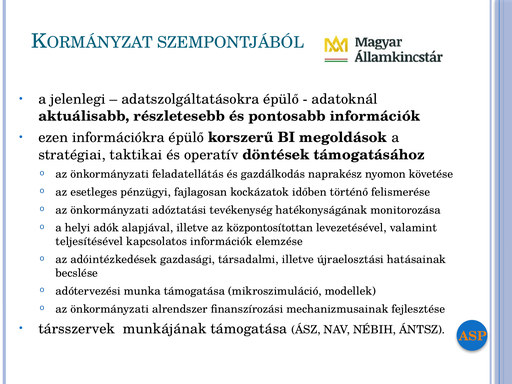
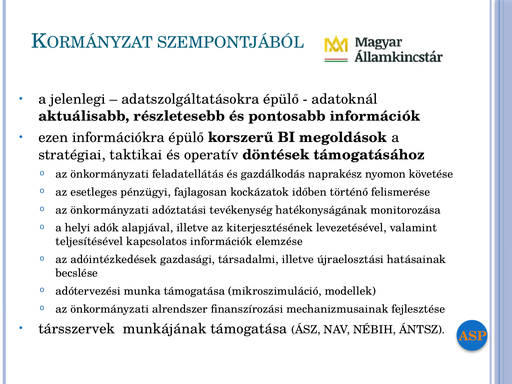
központosítottan: központosítottan -> kiterjesztésének
